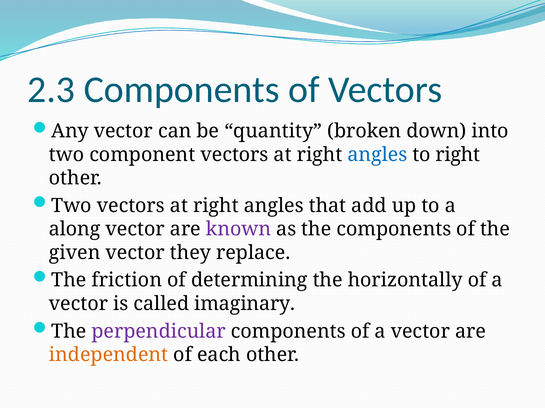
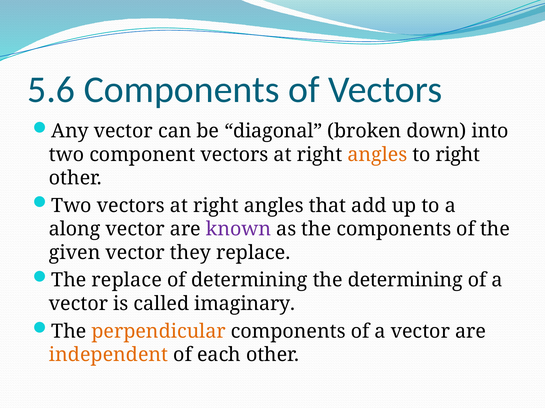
2.3: 2.3 -> 5.6
quantity: quantity -> diagonal
angles at (377, 155) colour: blue -> orange
The friction: friction -> replace
the horizontally: horizontally -> determining
perpendicular colour: purple -> orange
